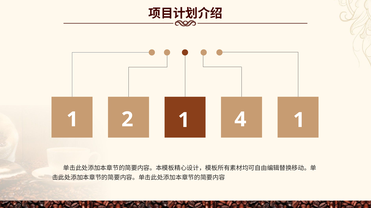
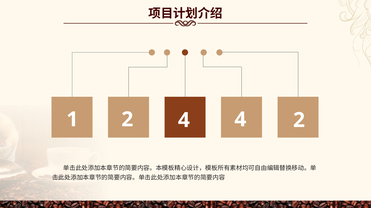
2 1: 1 -> 4
4 1: 1 -> 2
